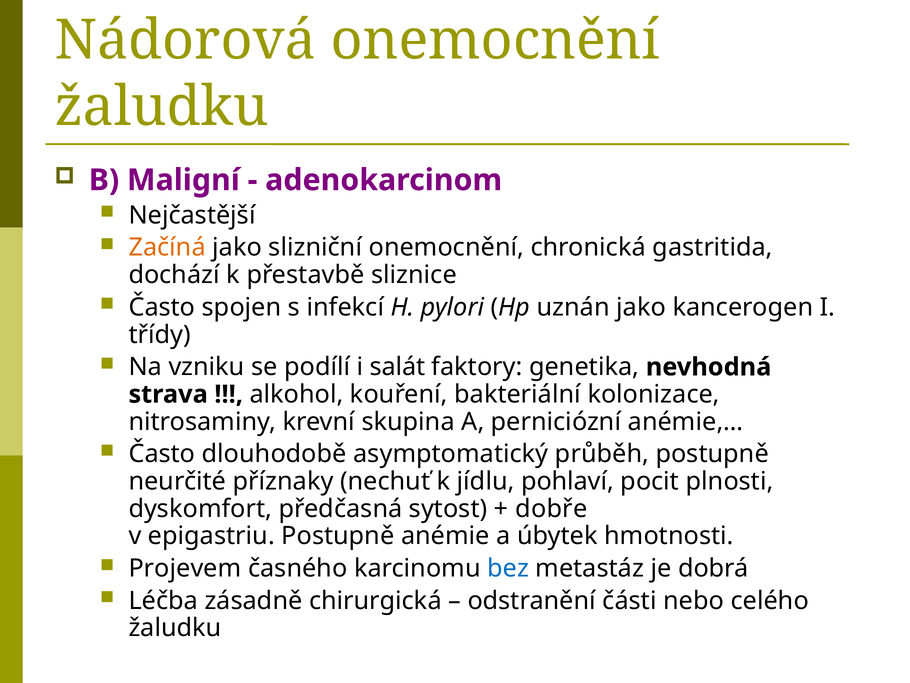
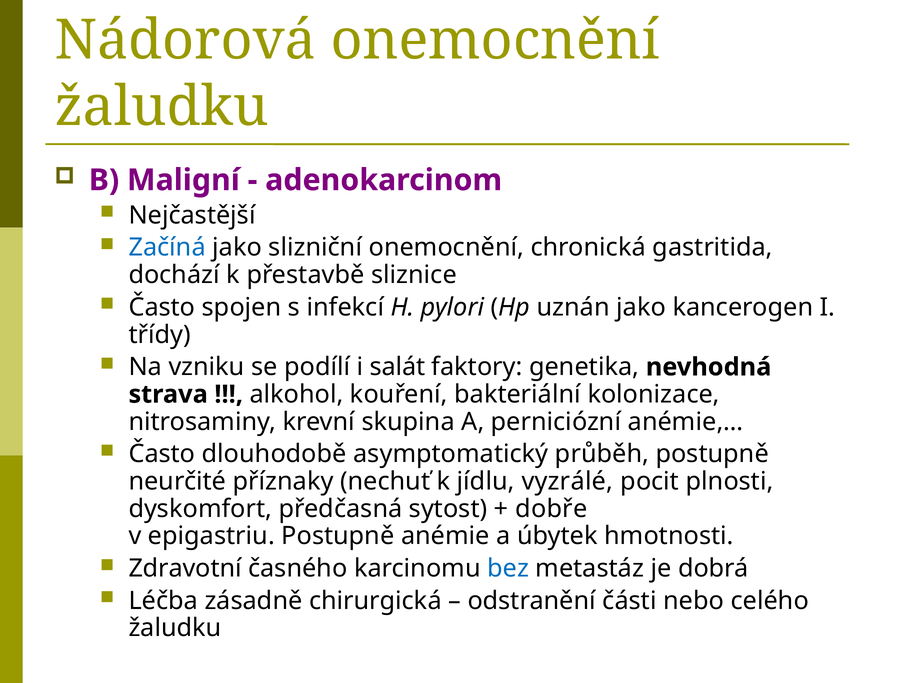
Začíná colour: orange -> blue
pohlaví: pohlaví -> vyzrálé
Projevem: Projevem -> Zdravotní
